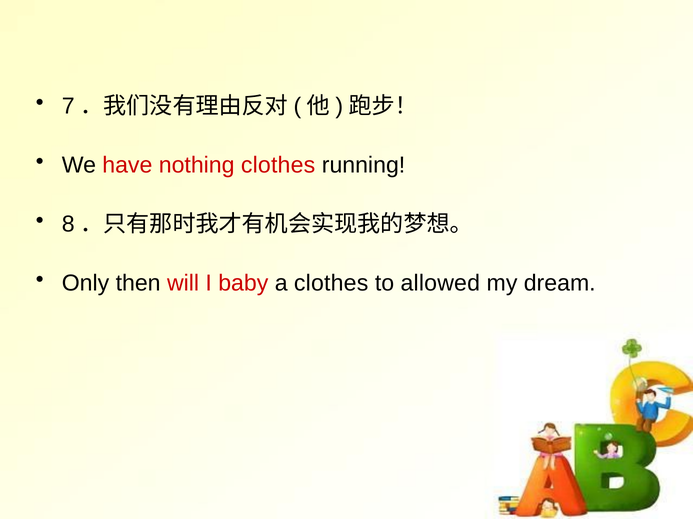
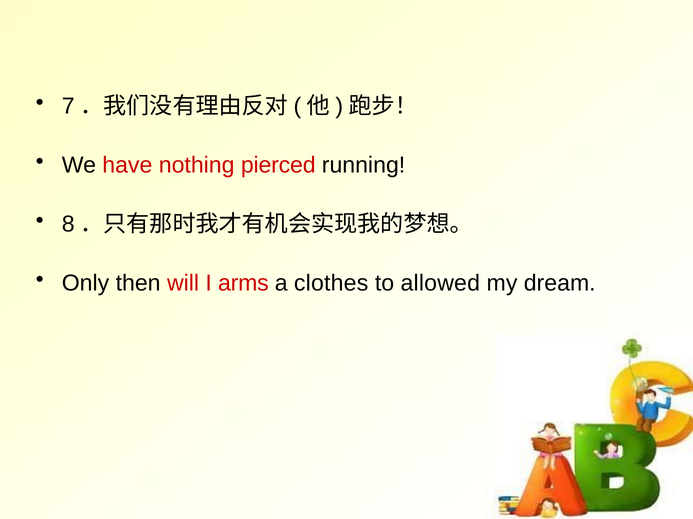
nothing clothes: clothes -> pierced
baby: baby -> arms
